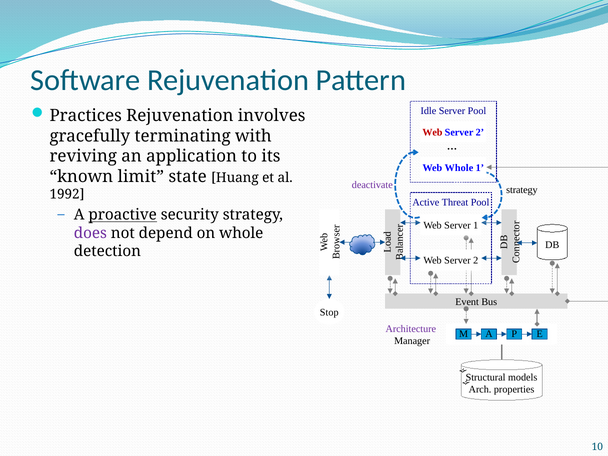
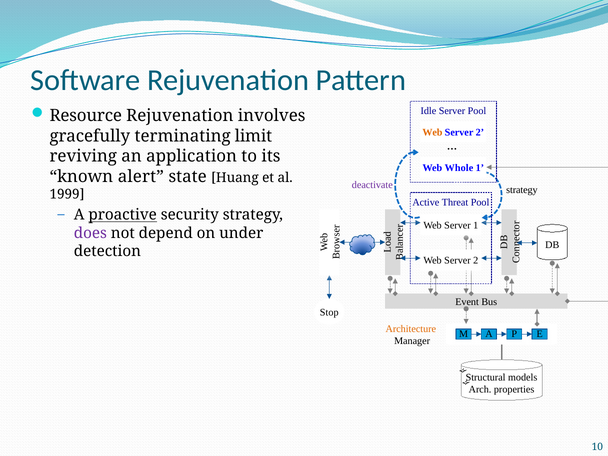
Practices: Practices -> Resource
Web at (432, 132) colour: red -> orange
with: with -> limit
limit: limit -> alert
1992: 1992 -> 1999
on whole: whole -> under
Architecture colour: purple -> orange
